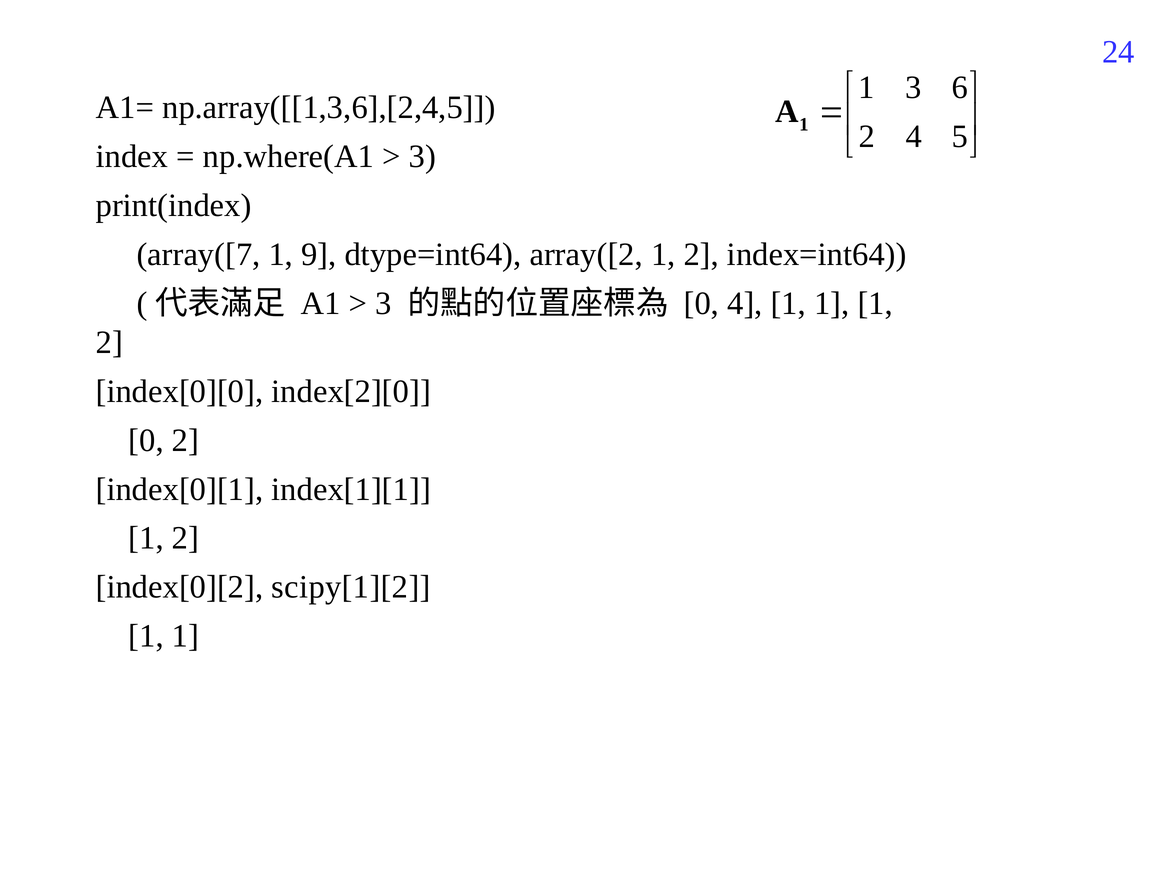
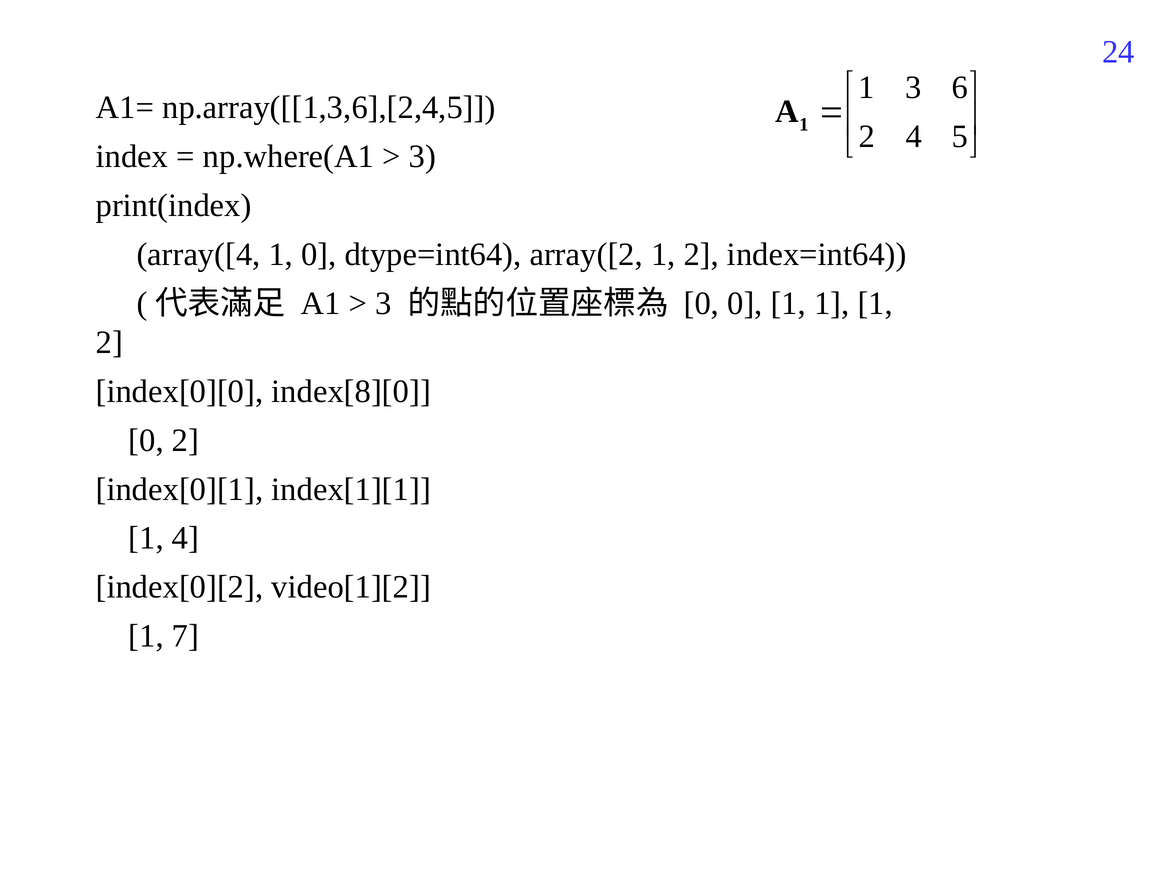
array([7: array([7 -> array([4
1 9: 9 -> 0
0 4: 4 -> 0
index[2][0: index[2][0 -> index[8][0
2 at (185, 538): 2 -> 4
scipy[1][2: scipy[1][2 -> video[1][2
1 at (185, 636): 1 -> 7
